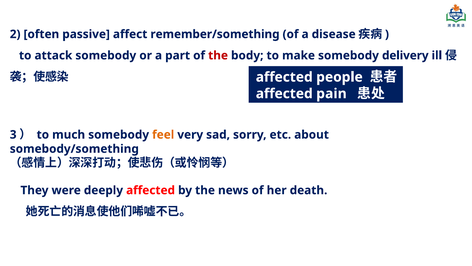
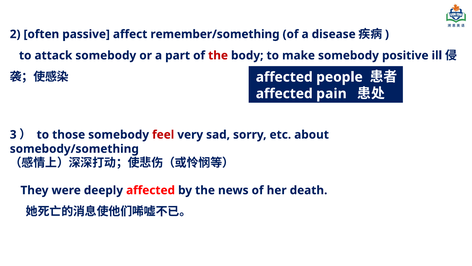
delivery: delivery -> positive
much: much -> those
feel colour: orange -> red
